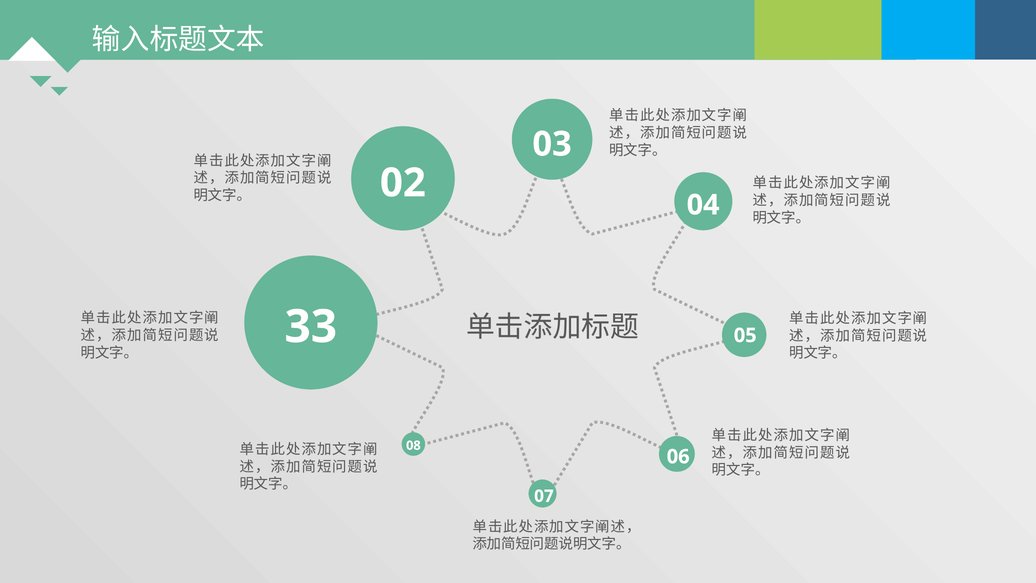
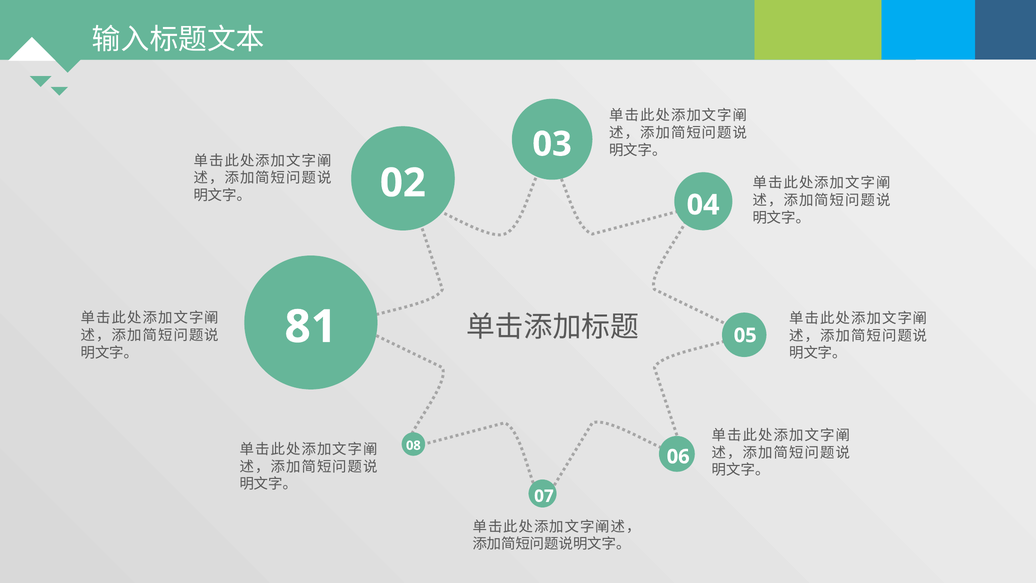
33: 33 -> 81
